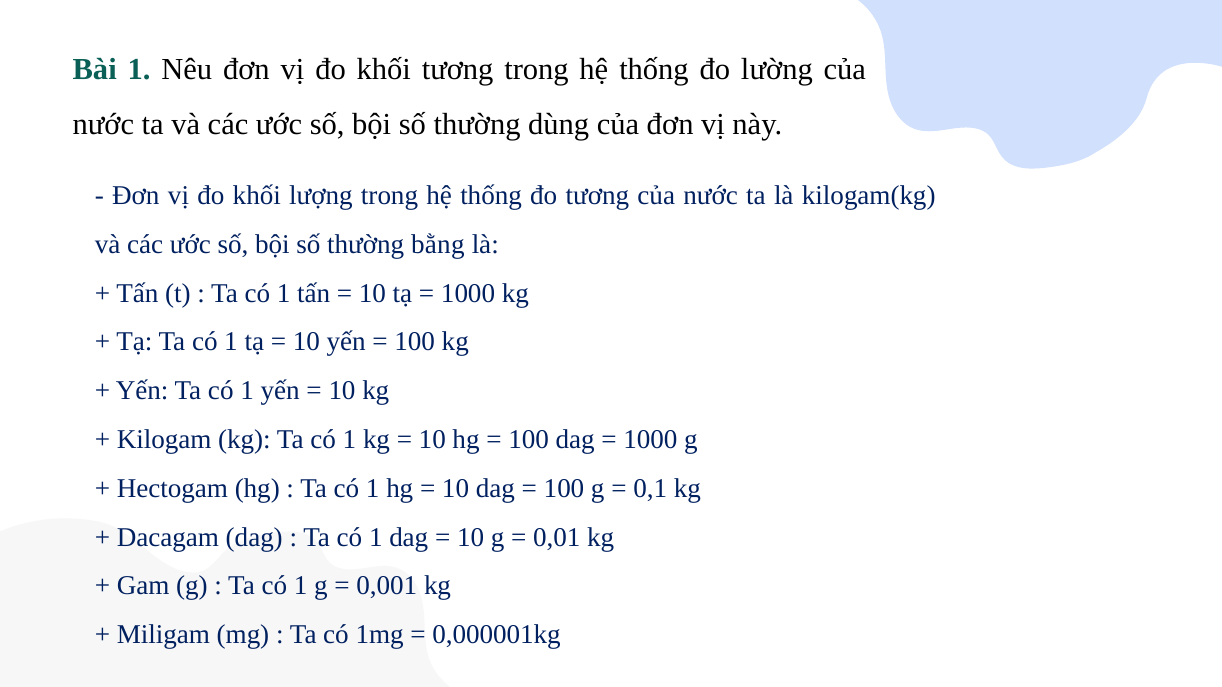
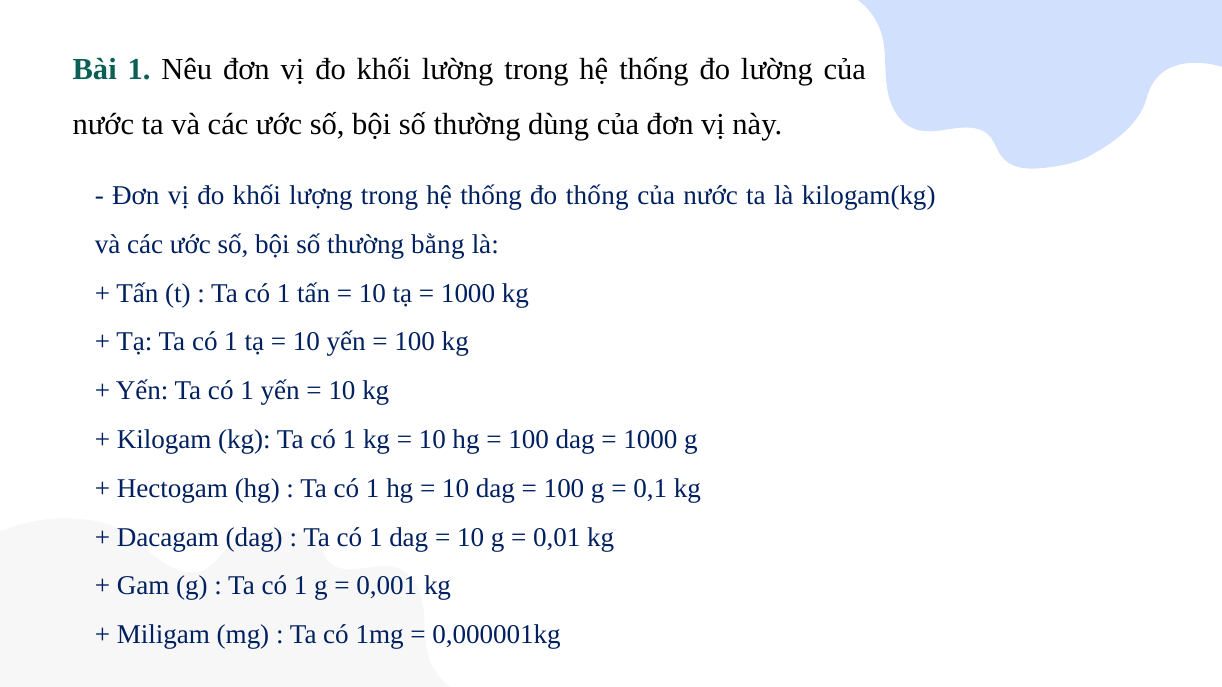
khối tương: tương -> lường
đo tương: tương -> thống
